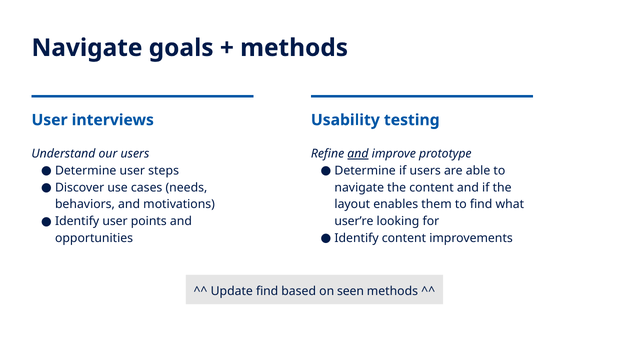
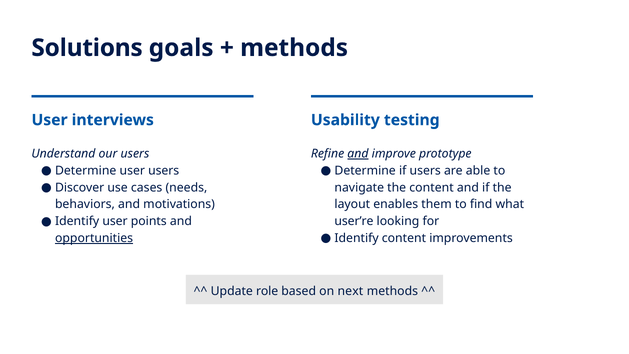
Navigate at (87, 48): Navigate -> Solutions
user steps: steps -> users
opportunities underline: none -> present
Update find: find -> role
seen: seen -> next
